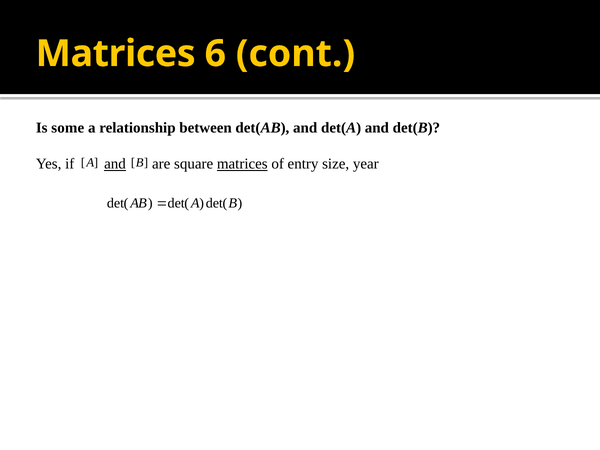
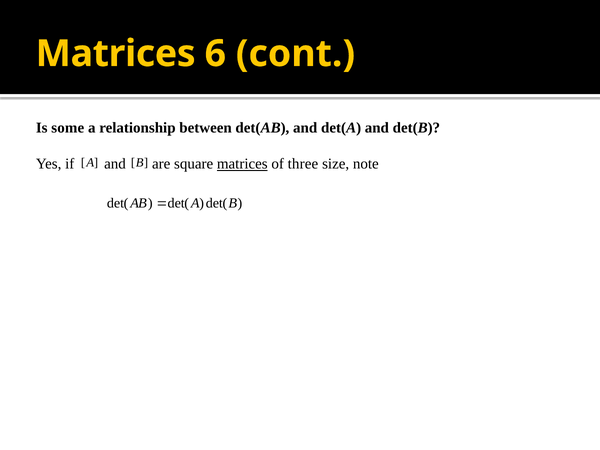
and at (115, 164) underline: present -> none
entry: entry -> three
year: year -> note
